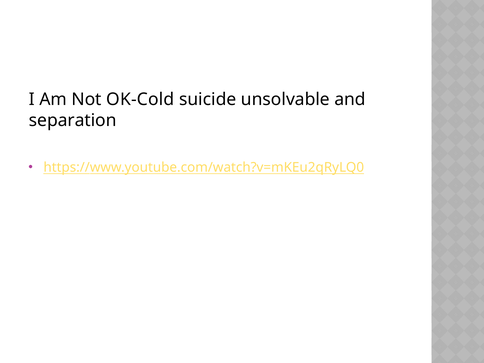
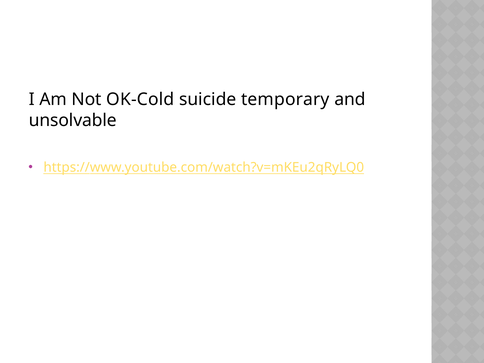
unsolvable: unsolvable -> temporary
separation: separation -> unsolvable
